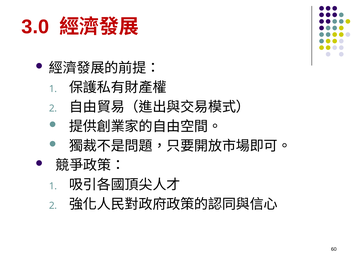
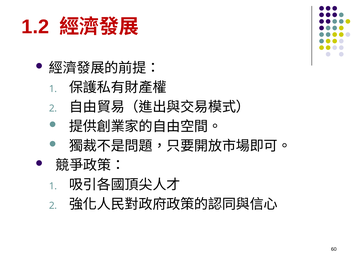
3.0: 3.0 -> 1.2
